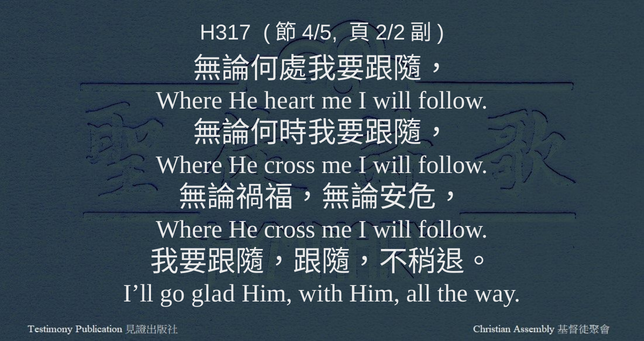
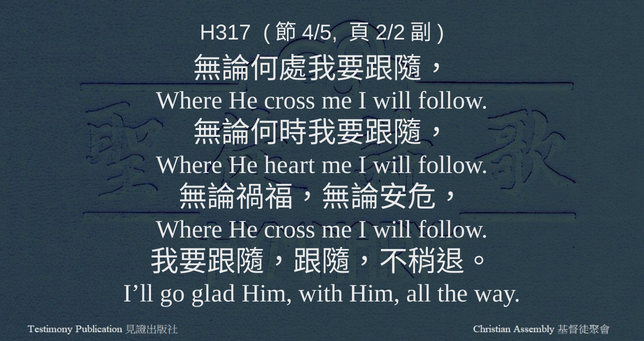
heart at (290, 101): heart -> cross
cross at (290, 165): cross -> heart
